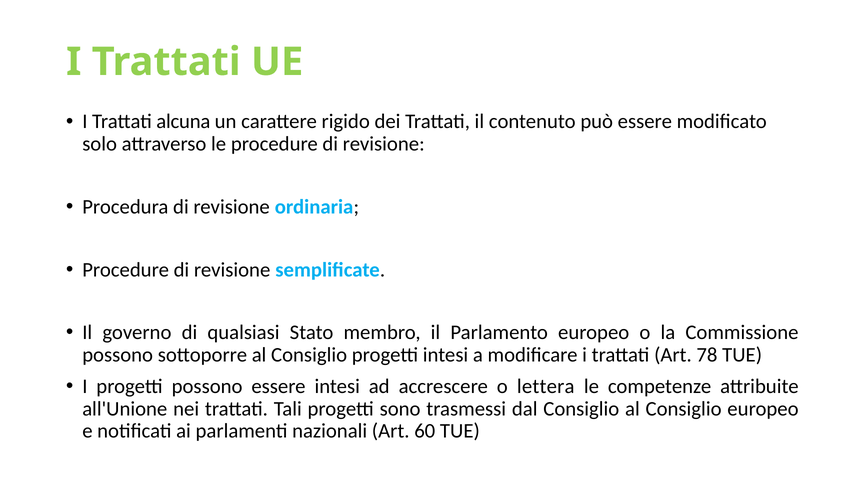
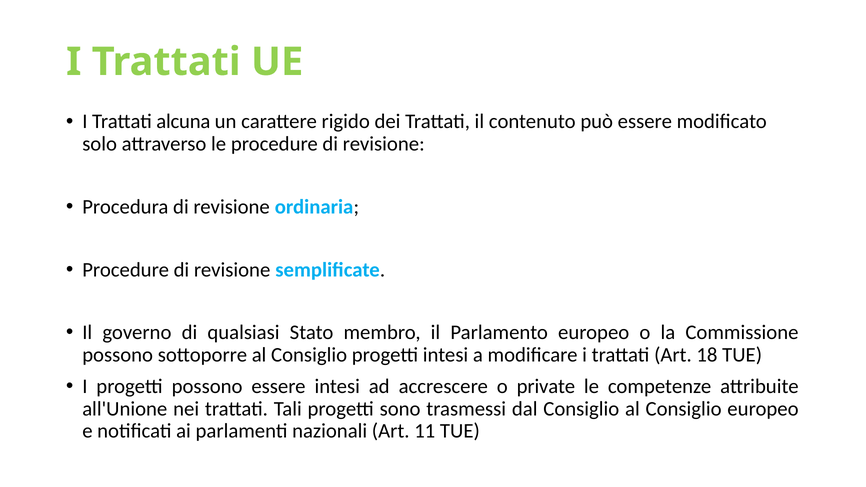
78: 78 -> 18
lettera: lettera -> private
60: 60 -> 11
